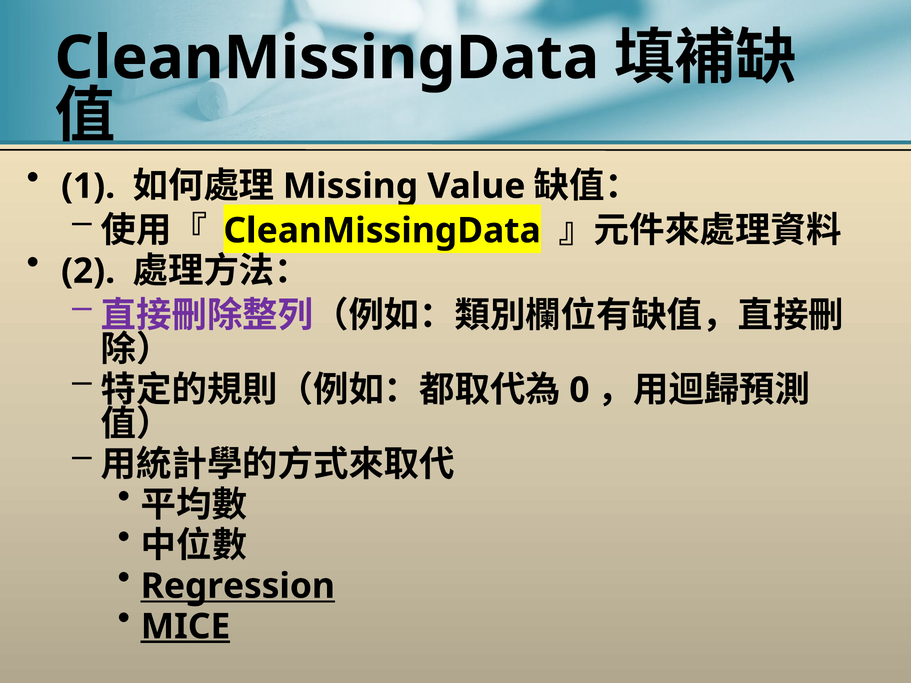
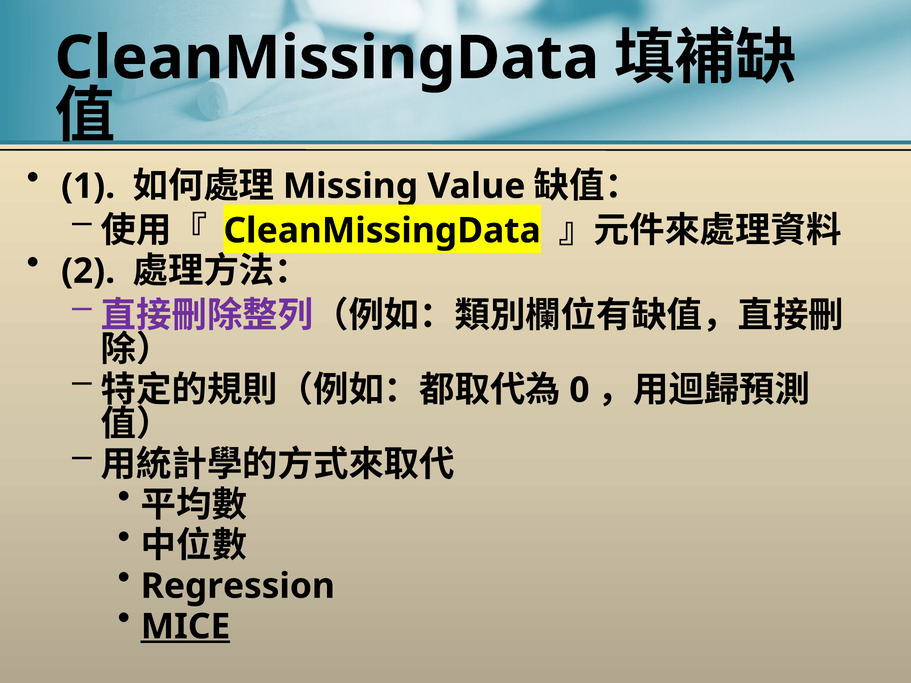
Regression underline: present -> none
